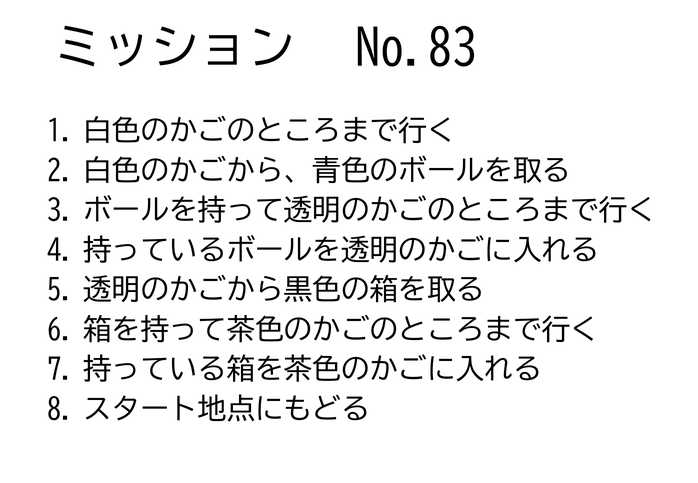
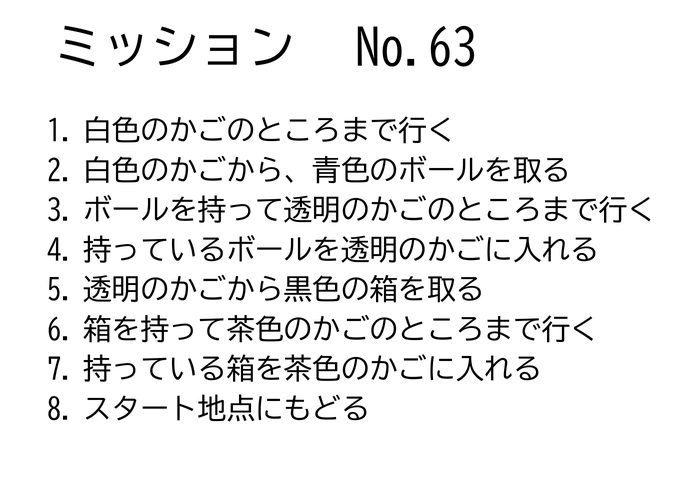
No.83: No.83 -> No.63
